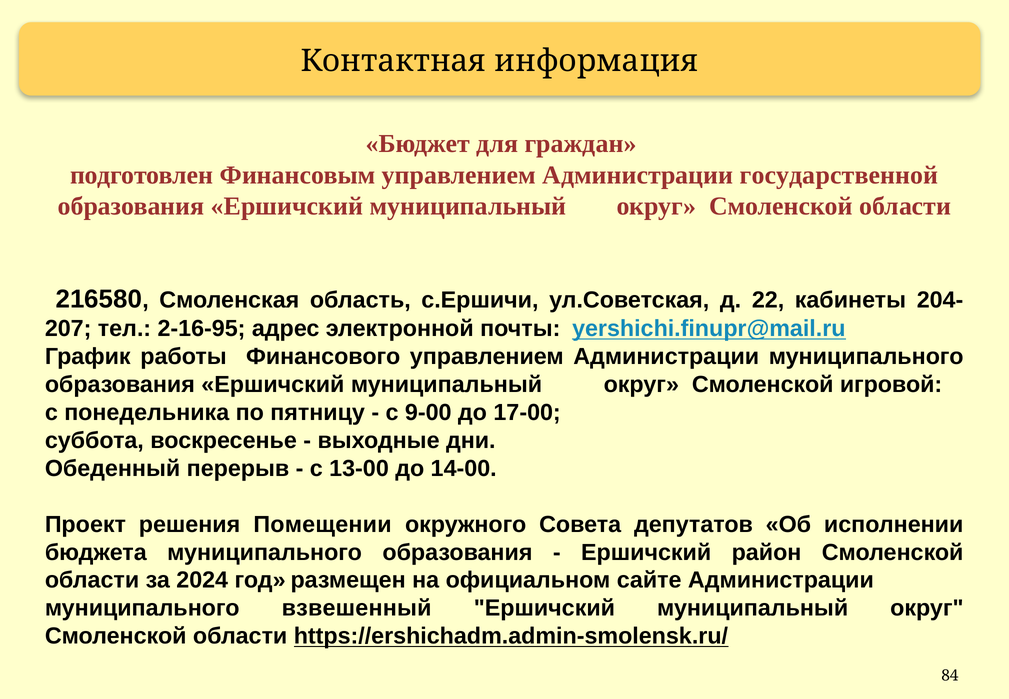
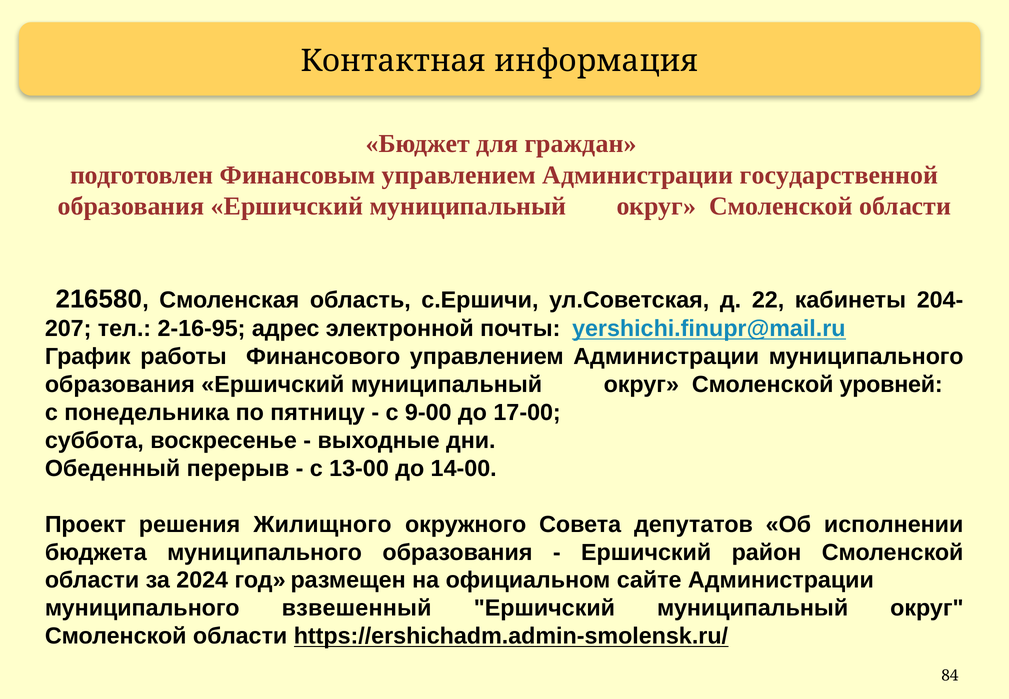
игровой: игровой -> уровней
Помещении: Помещении -> Жилищного
